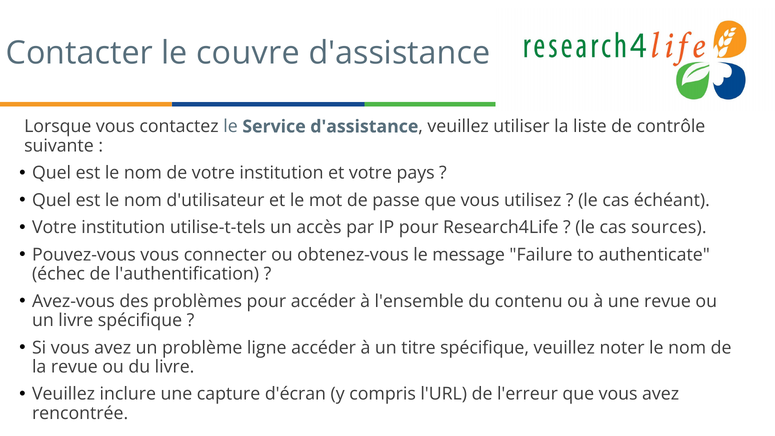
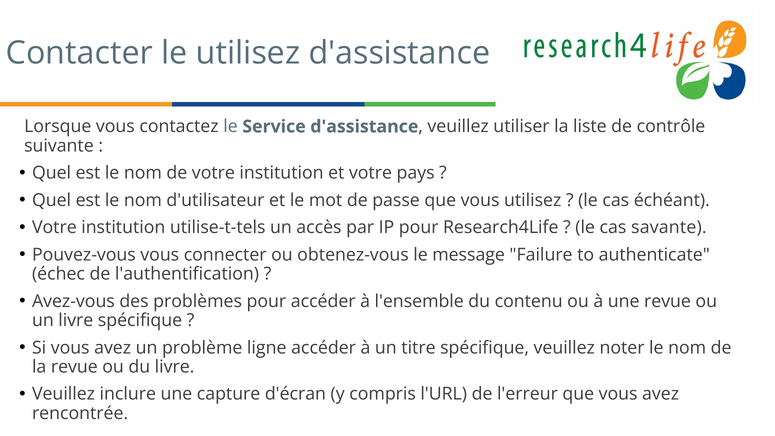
le couvre: couvre -> utilisez
sources: sources -> savante
